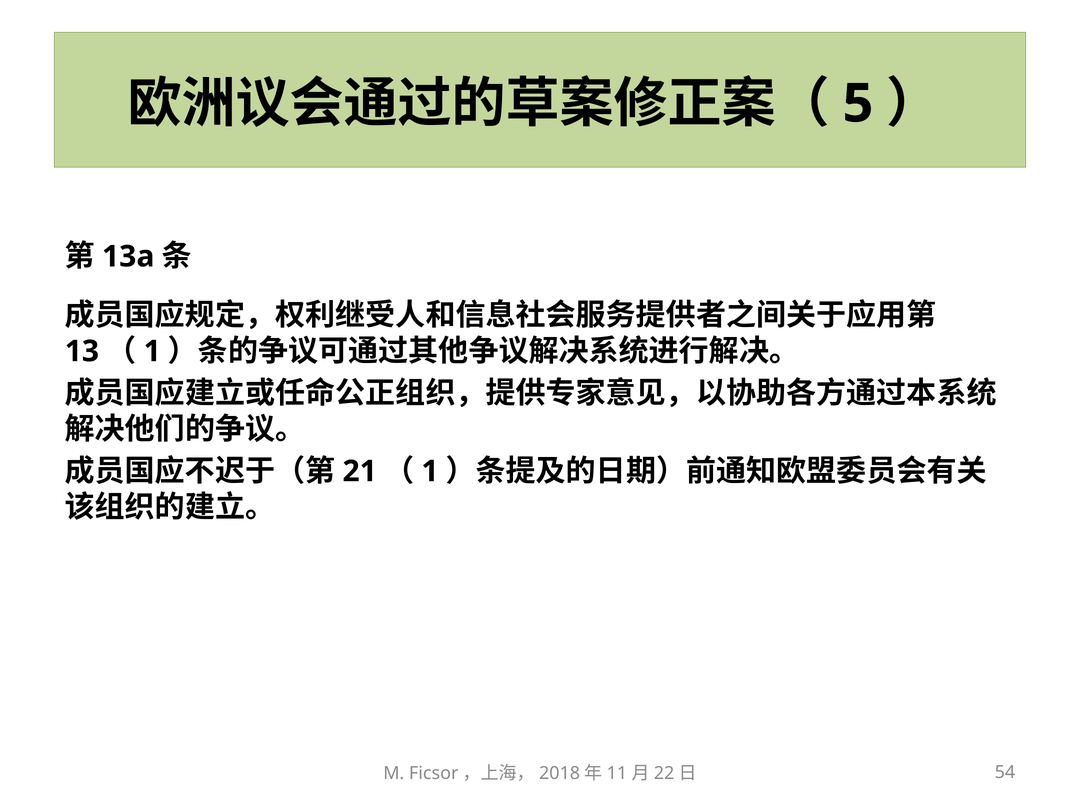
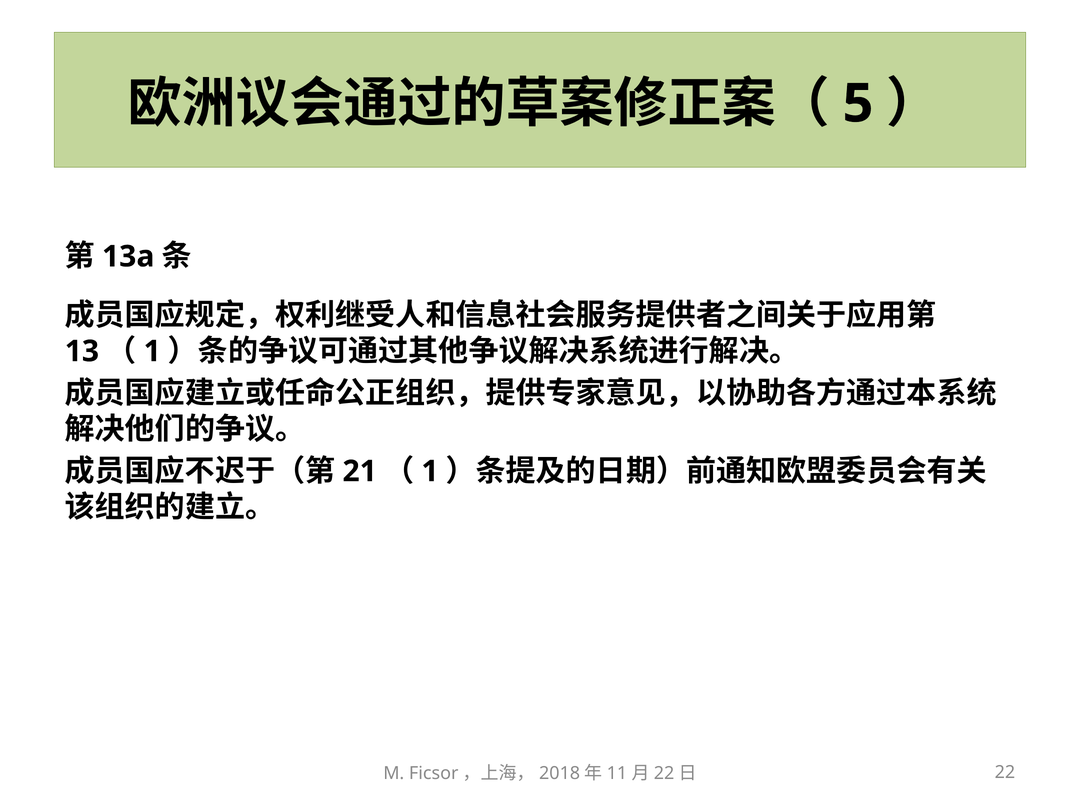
54: 54 -> 22
